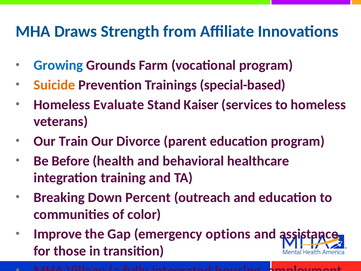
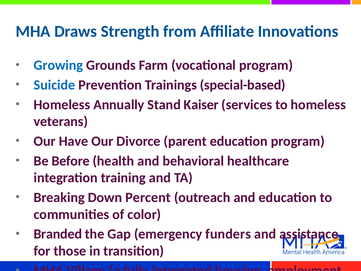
Suicide colour: orange -> blue
Evaluate: Evaluate -> Annually
Train: Train -> Have
Improve: Improve -> Branded
options: options -> funders
